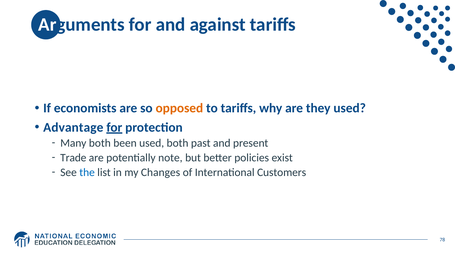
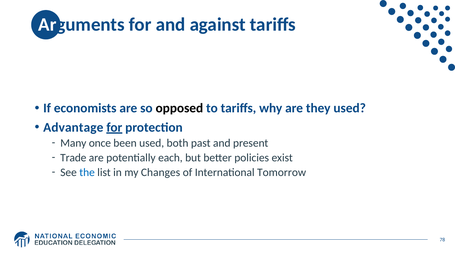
opposed colour: orange -> black
Many both: both -> once
note: note -> each
Customers: Customers -> Tomorrow
